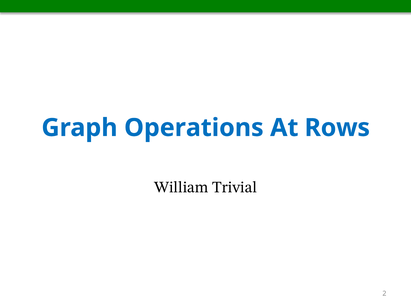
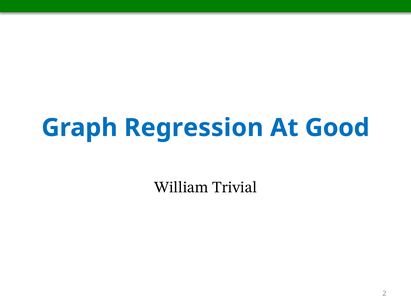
Operations: Operations -> Regression
Rows: Rows -> Good
